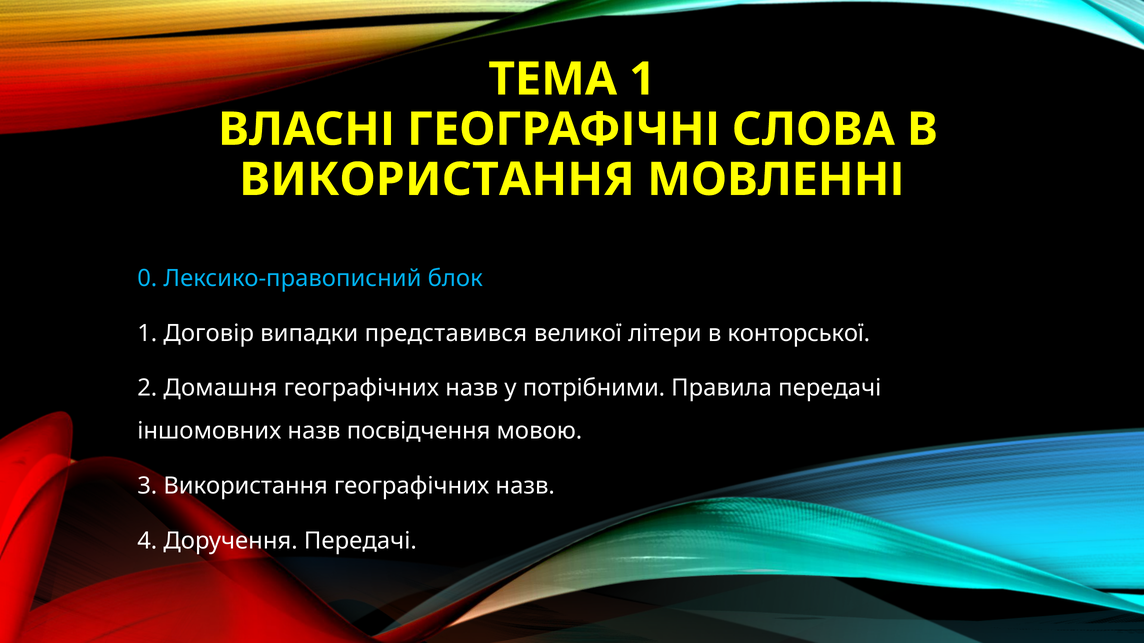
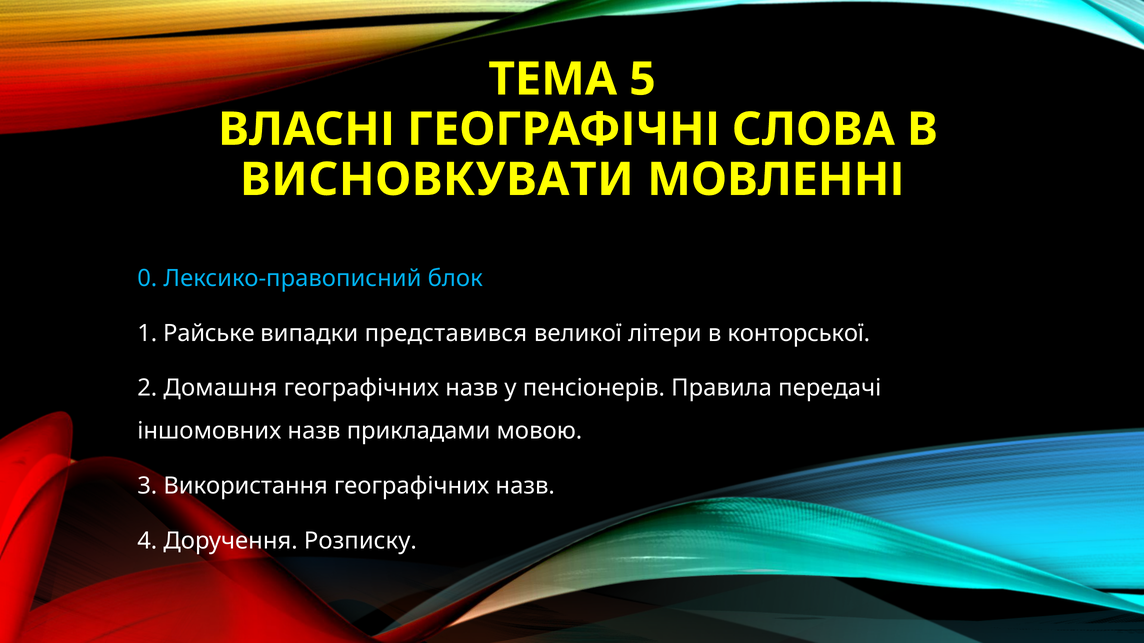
ТЕМА 1: 1 -> 5
ВИКОРИСТАННЯ at (437, 180): ВИКОРИСТАННЯ -> ВИСНОВКУВАТИ
Договір: Договір -> Райське
потрібними: потрібними -> пенсіонерів
посвідчення: посвідчення -> прикладами
Доручення Передачі: Передачі -> Розписку
